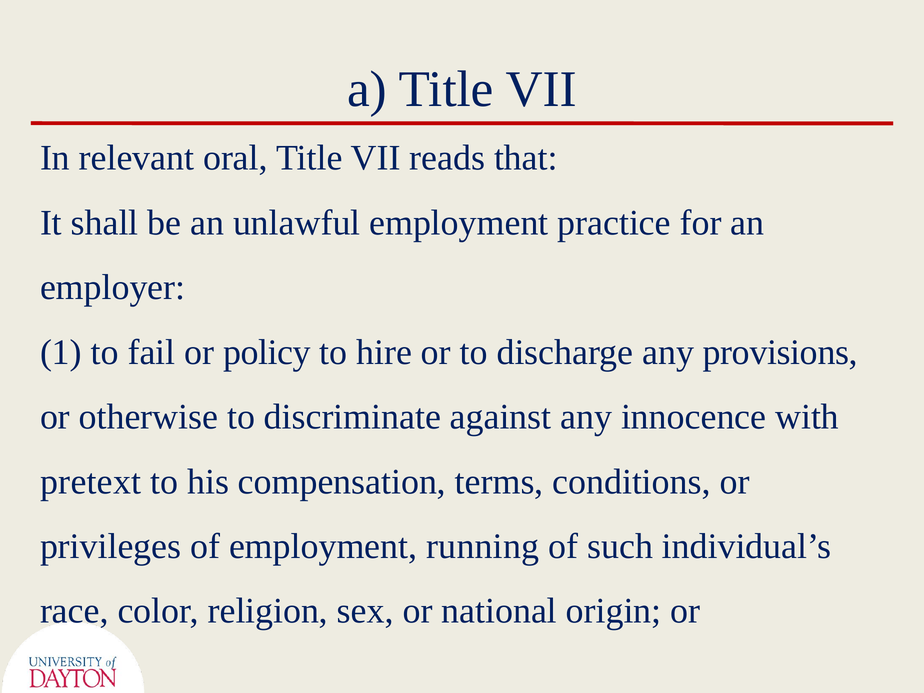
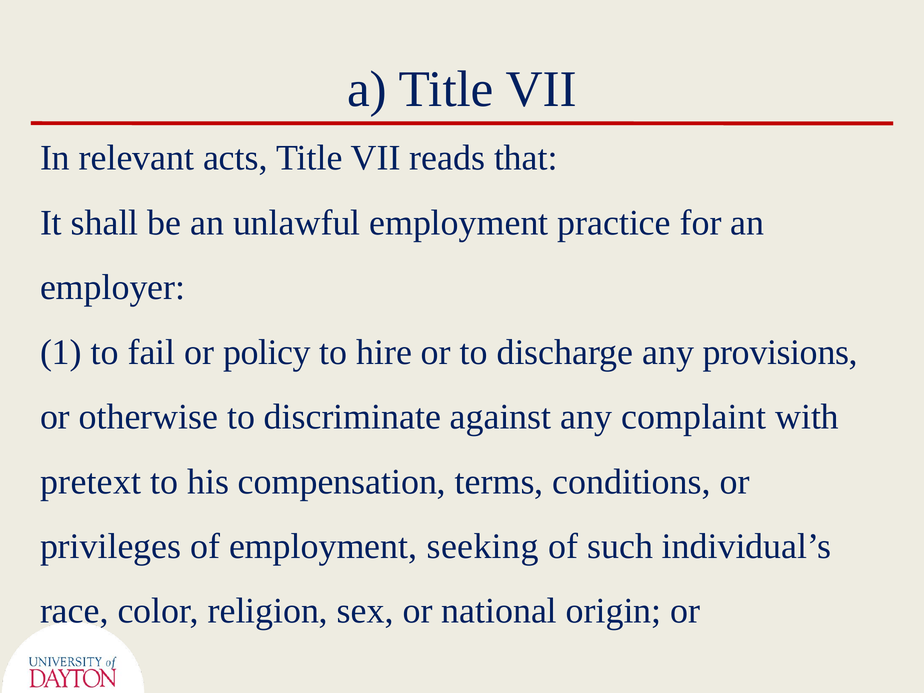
oral: oral -> acts
innocence: innocence -> complaint
running: running -> seeking
